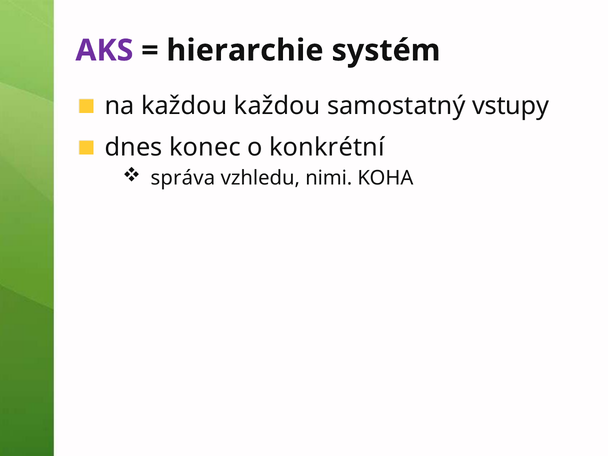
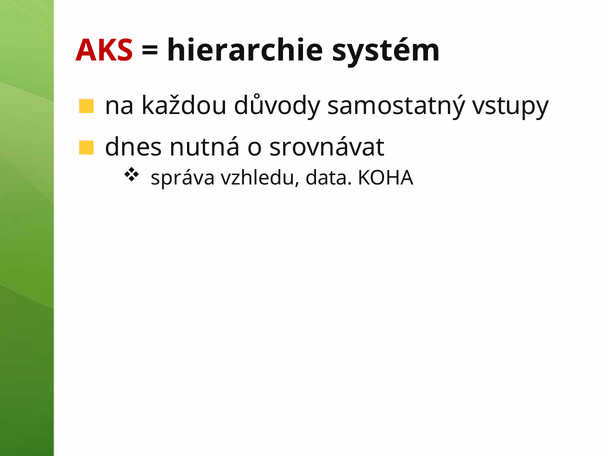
AKS colour: purple -> red
každou každou: každou -> důvody
konec: konec -> nutná
konkrétní: konkrétní -> srovnávat
nimi: nimi -> data
